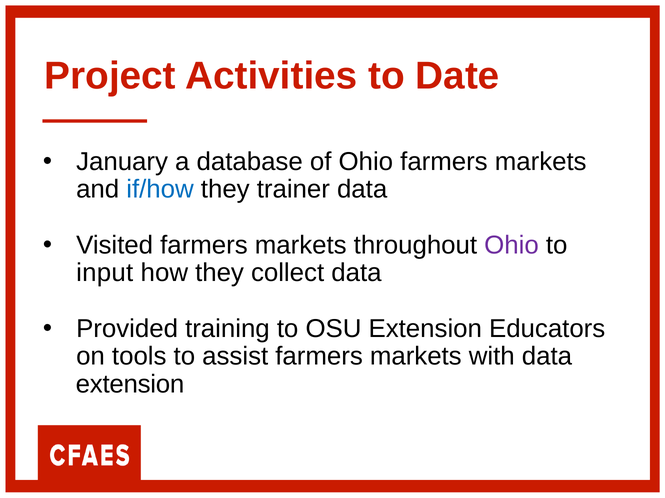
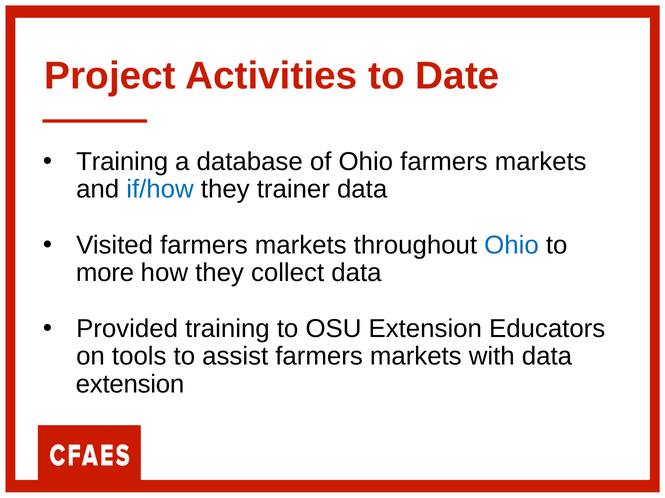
January at (122, 162): January -> Training
Ohio at (512, 245) colour: purple -> blue
input: input -> more
